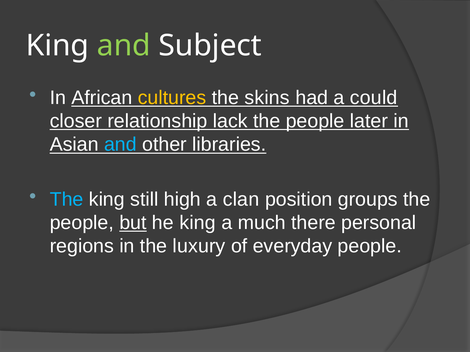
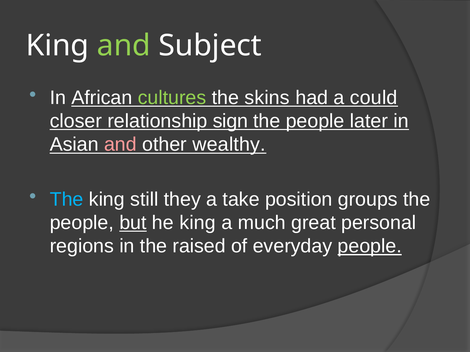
cultures colour: yellow -> light green
lack: lack -> sign
and at (120, 145) colour: light blue -> pink
libraries: libraries -> wealthy
high: high -> they
clan: clan -> take
there: there -> great
luxury: luxury -> raised
people at (370, 247) underline: none -> present
